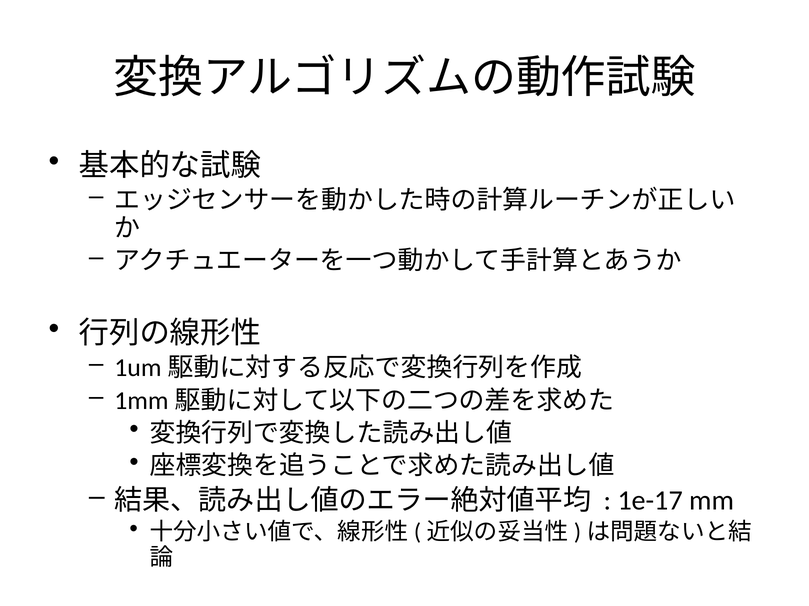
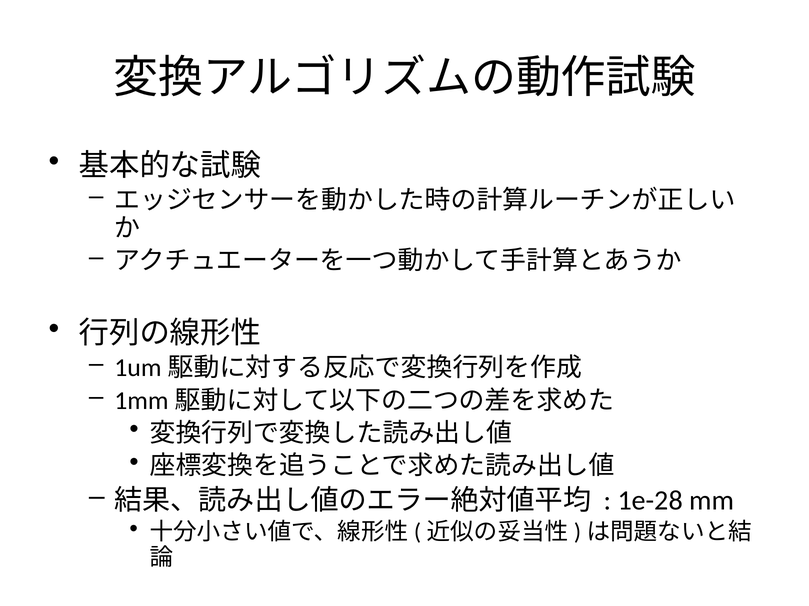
1e-17: 1e-17 -> 1e-28
